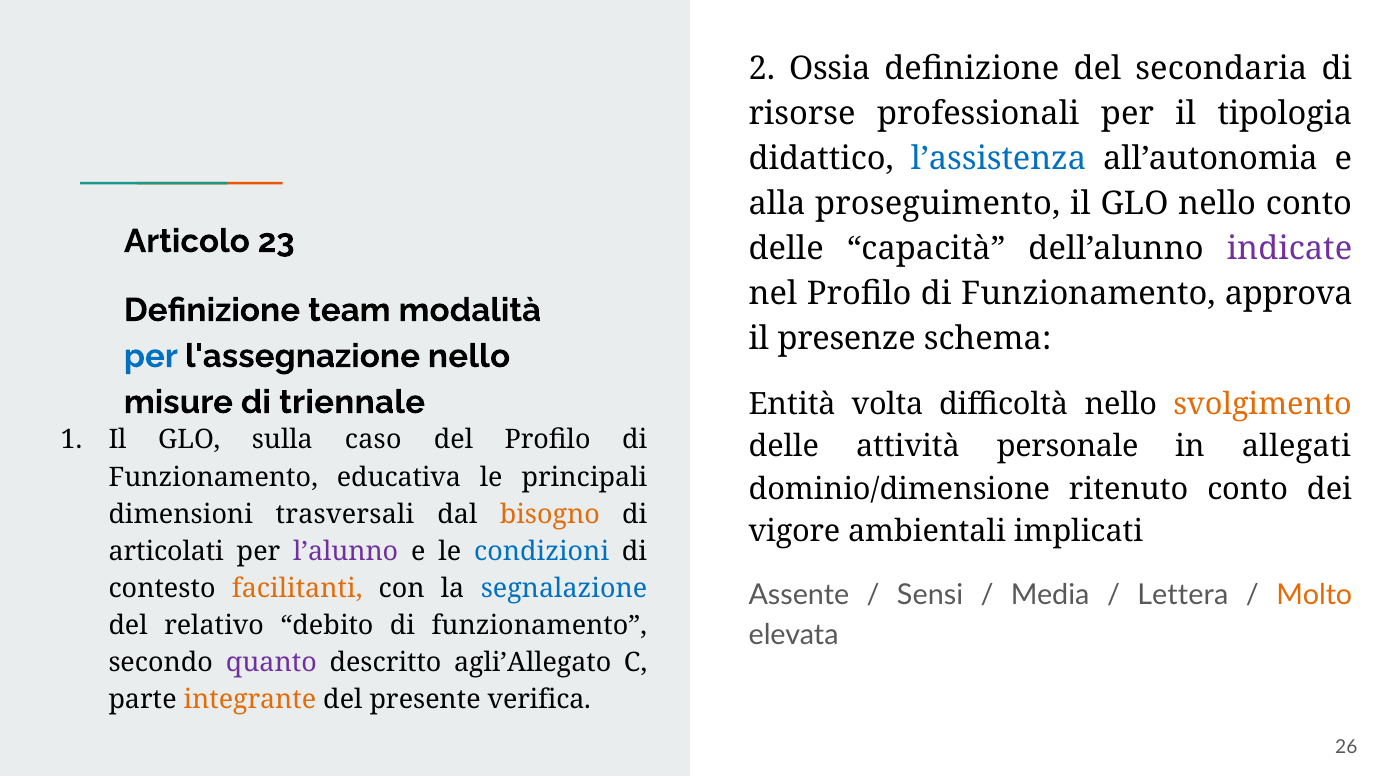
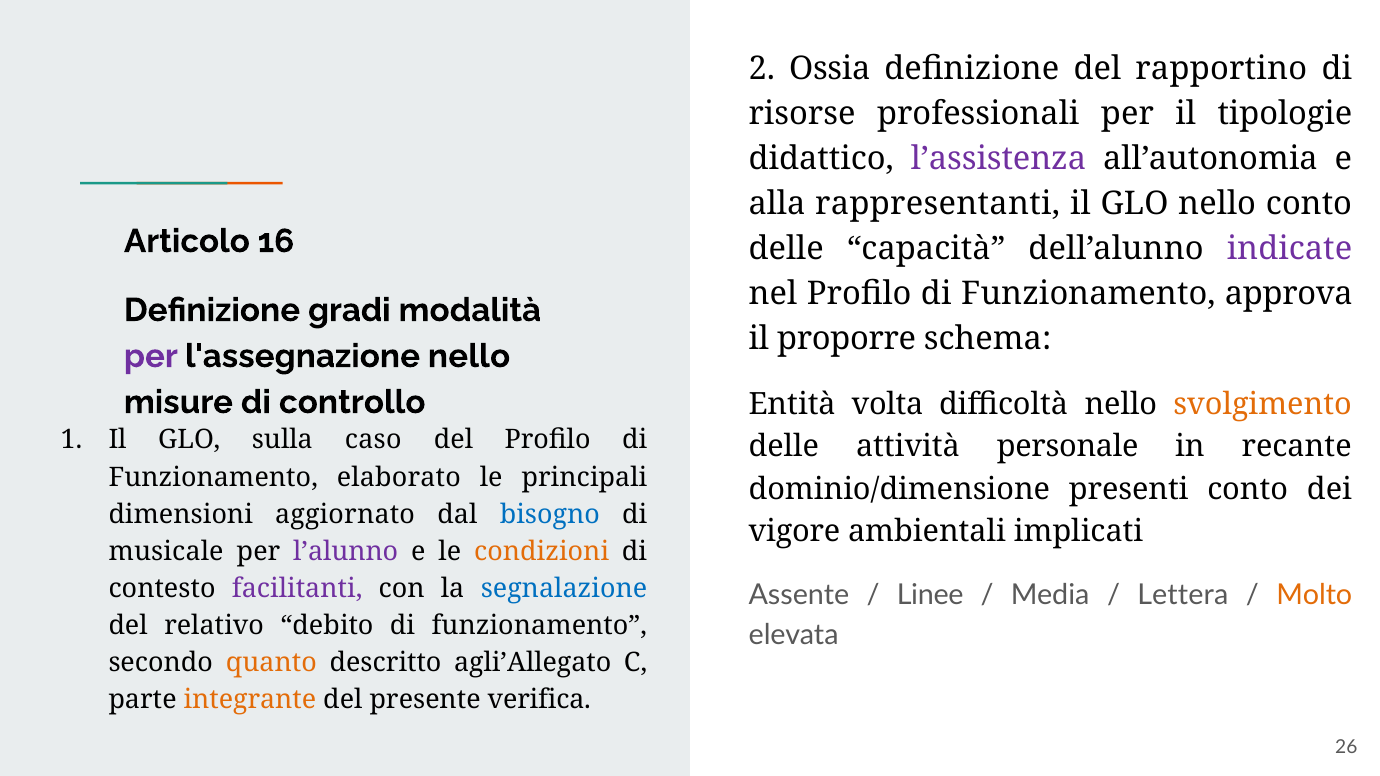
secondaria: secondaria -> rapportino
tipologia: tipologia -> tipologie
l’assistenza colour: blue -> purple
proseguimento: proseguimento -> rappresentanti
23: 23 -> 16
team: team -> gradi
presenze: presenze -> proporre
per at (151, 356) colour: blue -> purple
triennale: triennale -> controllo
allegati: allegati -> recante
educativa: educativa -> elaborato
ritenuto: ritenuto -> presenti
trasversali: trasversali -> aggiornato
bisogno colour: orange -> blue
articolati: articolati -> musicale
condizioni colour: blue -> orange
facilitanti colour: orange -> purple
Sensi: Sensi -> Linee
quanto colour: purple -> orange
